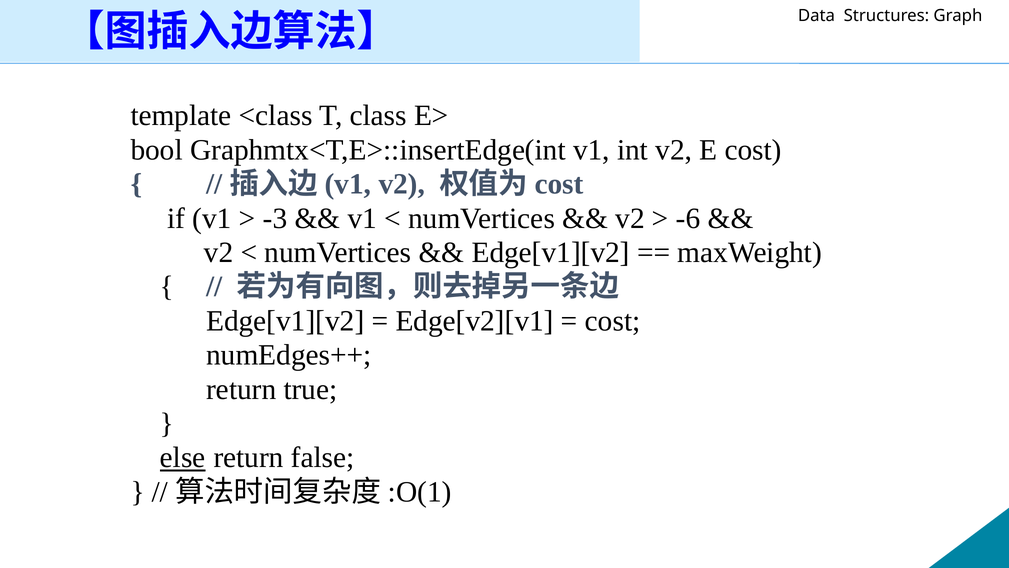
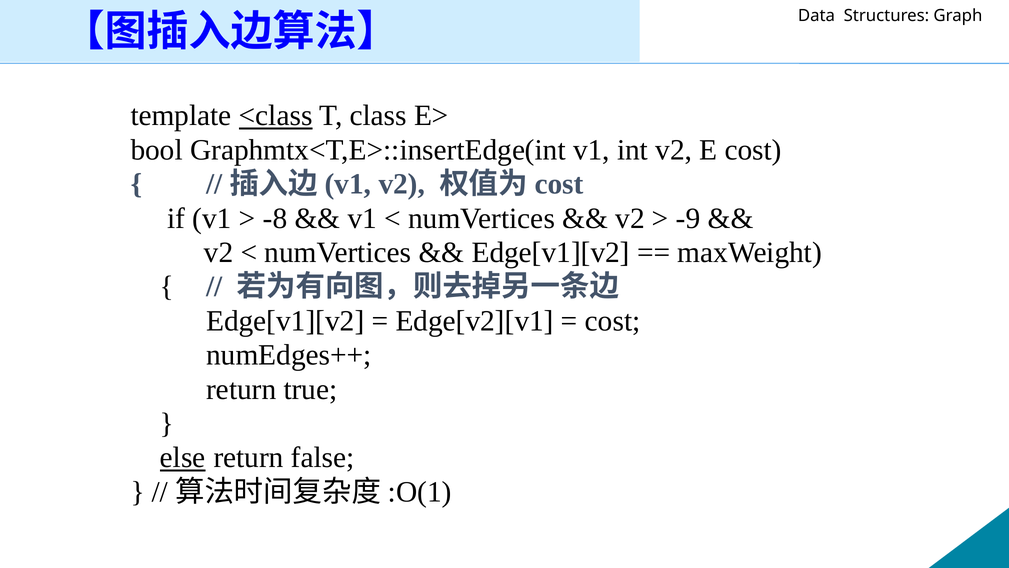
<class underline: none -> present
-3: -3 -> -8
-6: -6 -> -9
